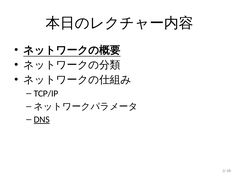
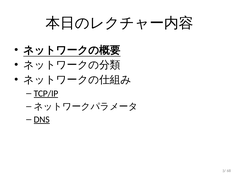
TCP/IP underline: none -> present
